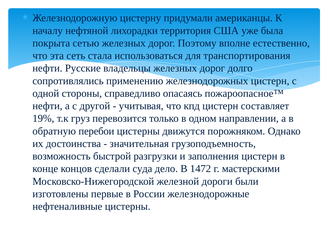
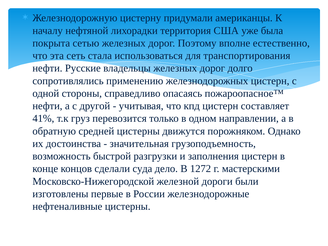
19%: 19% -> 41%
перебои: перебои -> средней
1472: 1472 -> 1272
